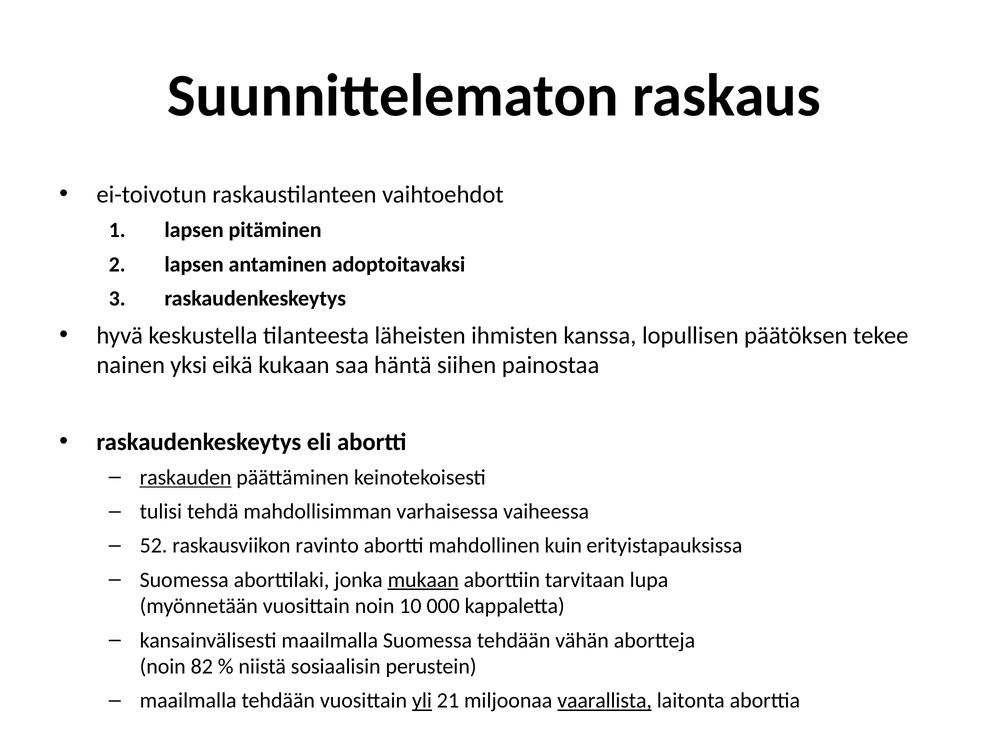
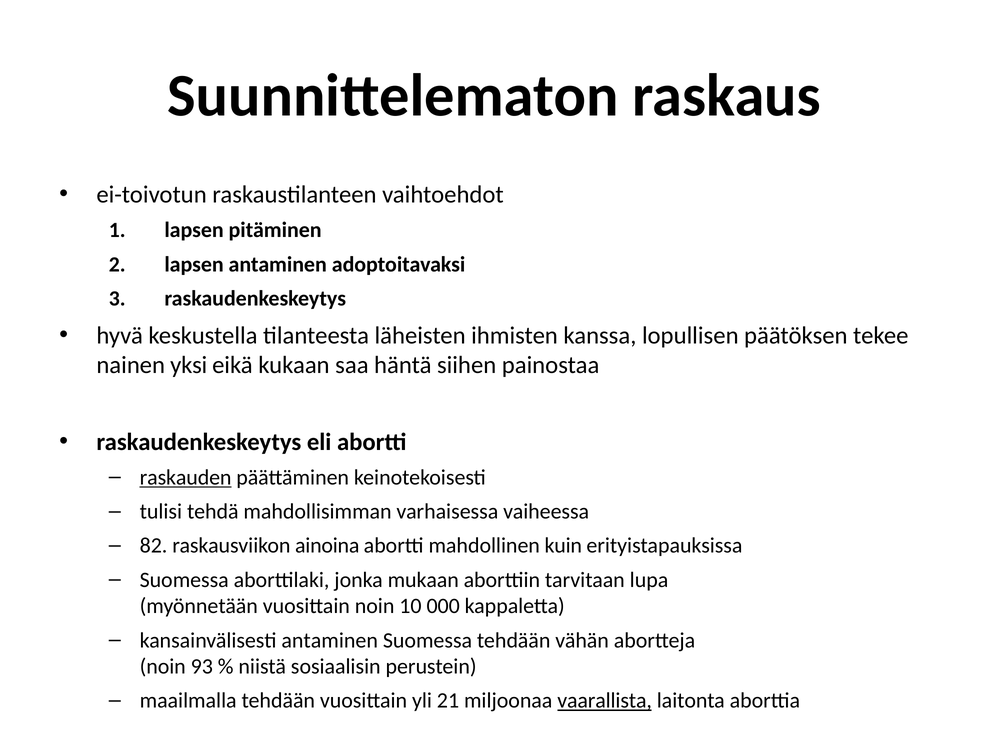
52: 52 -> 82
ravinto: ravinto -> ainoina
mukaan underline: present -> none
kansainvälisesti maailmalla: maailmalla -> antaminen
82: 82 -> 93
yli underline: present -> none
